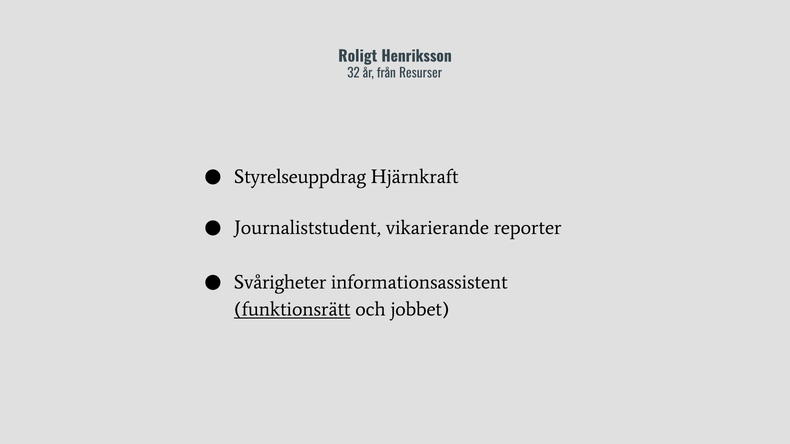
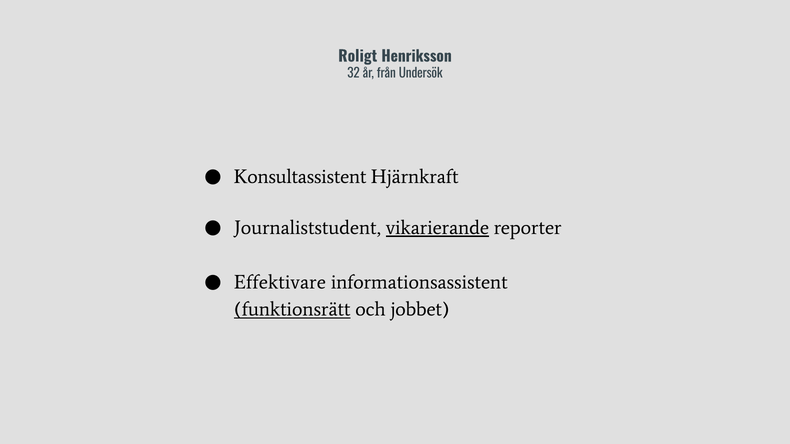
Resurser: Resurser -> Undersök
Styrelseuppdrag: Styrelseuppdrag -> Konsultassistent
vikarierande underline: none -> present
Svårigheter: Svårigheter -> Effektivare
